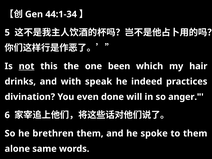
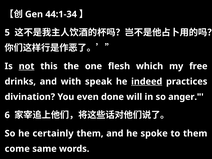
been: been -> flesh
hair: hair -> free
indeed underline: none -> present
brethren: brethren -> certainly
alone: alone -> come
